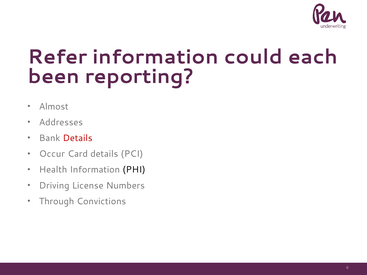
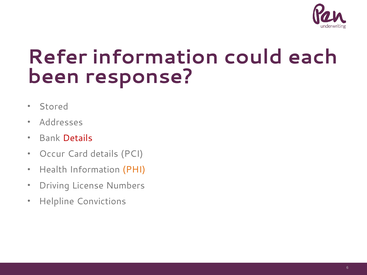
reporting: reporting -> response
Almost: Almost -> Stored
PHI colour: black -> orange
Through: Through -> Helpline
